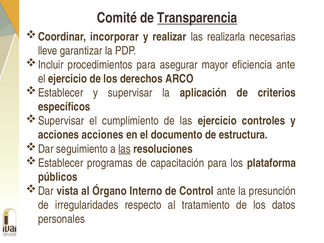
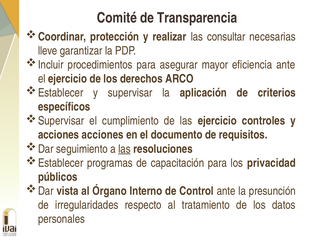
Transparencia underline: present -> none
incorporar: incorporar -> protección
realizarla: realizarla -> consultar
estructura: estructura -> requisitos
plataforma: plataforma -> privacidad
